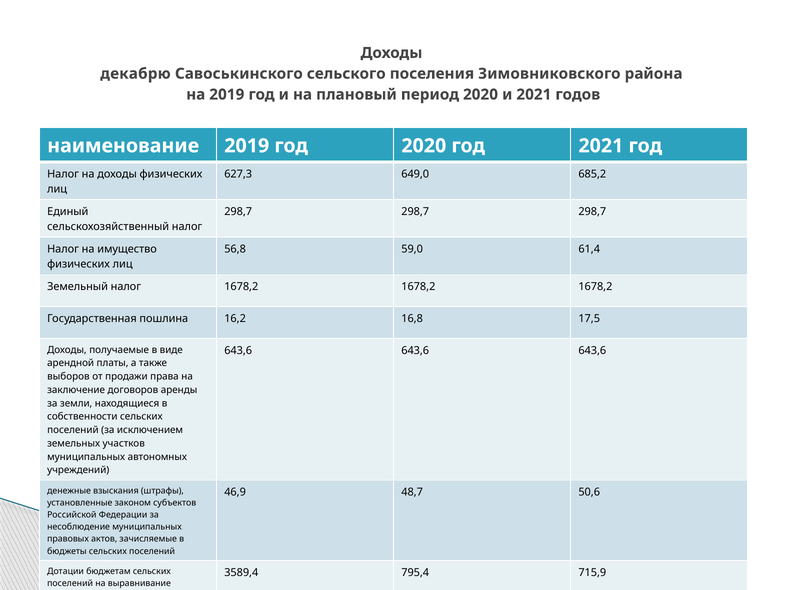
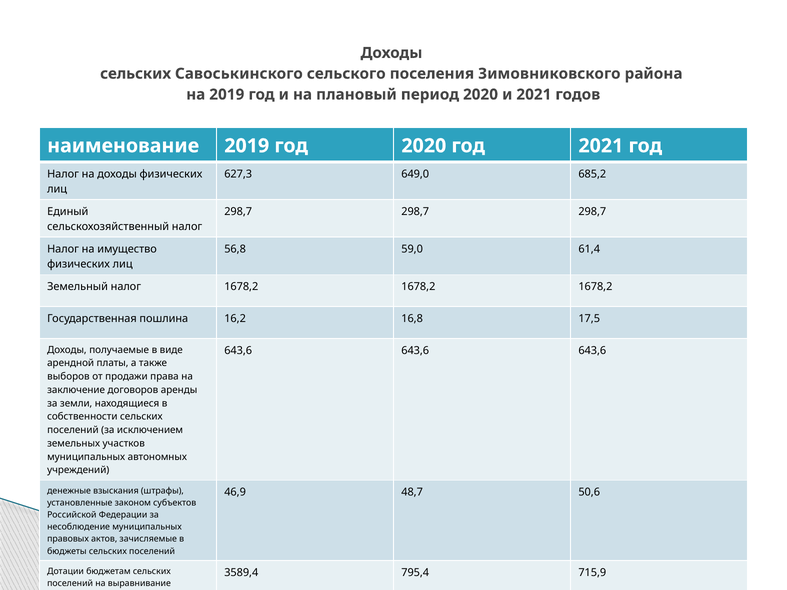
декабрю at (135, 74): декабрю -> сельских
